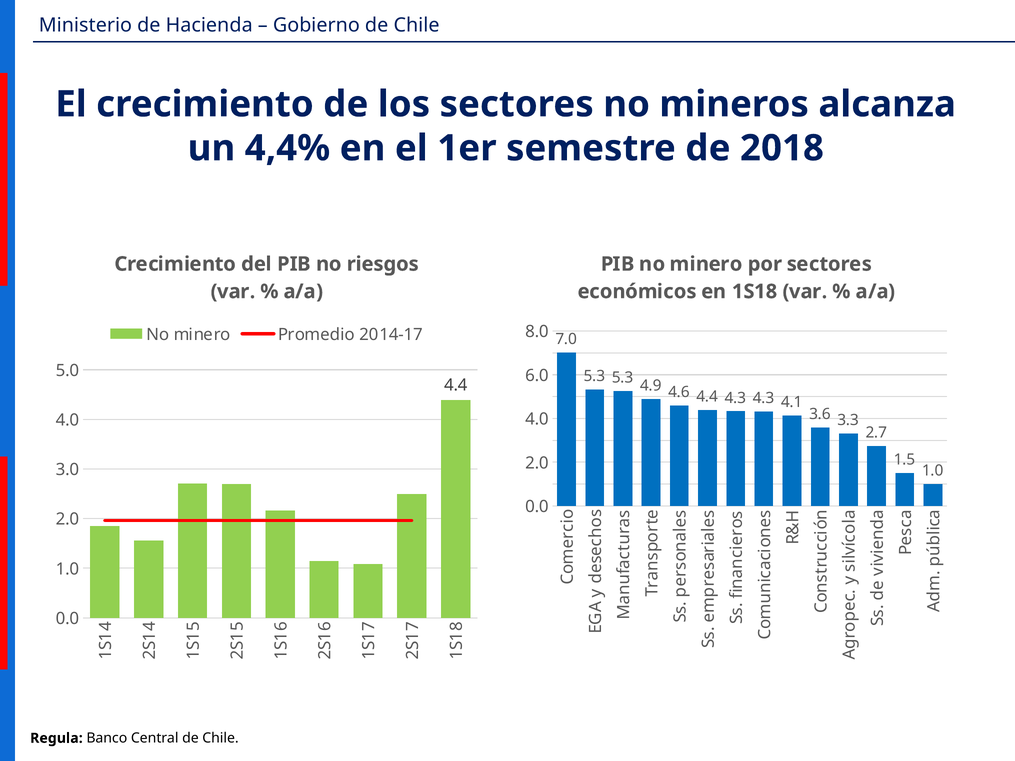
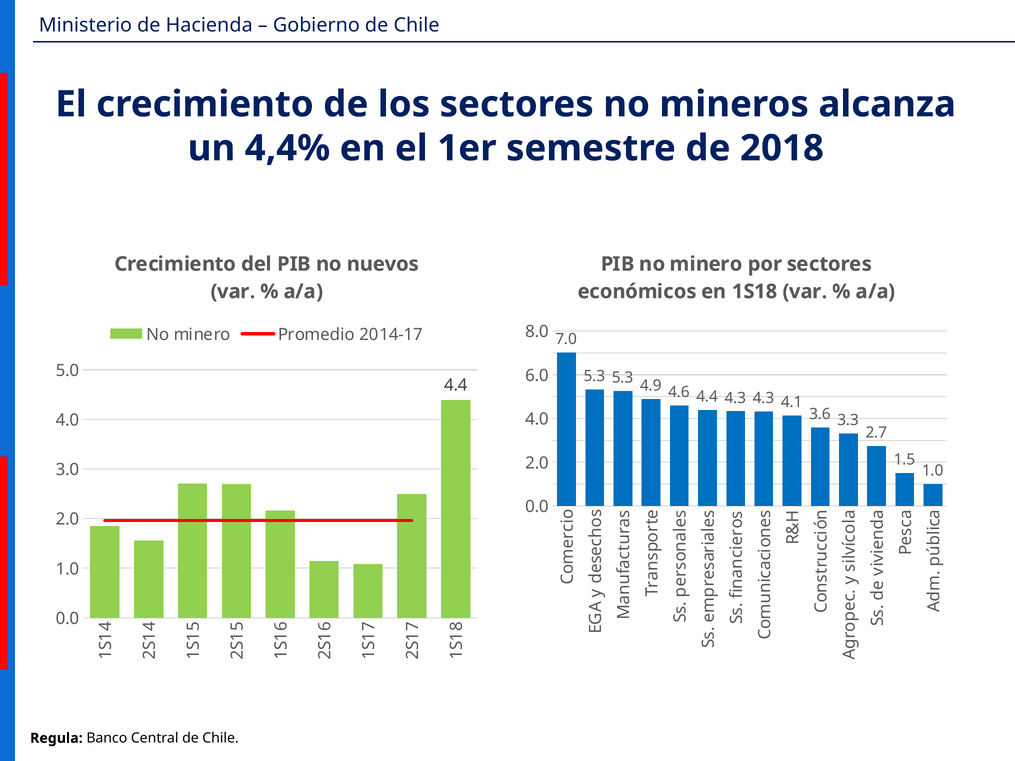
riesgos: riesgos -> nuevos
